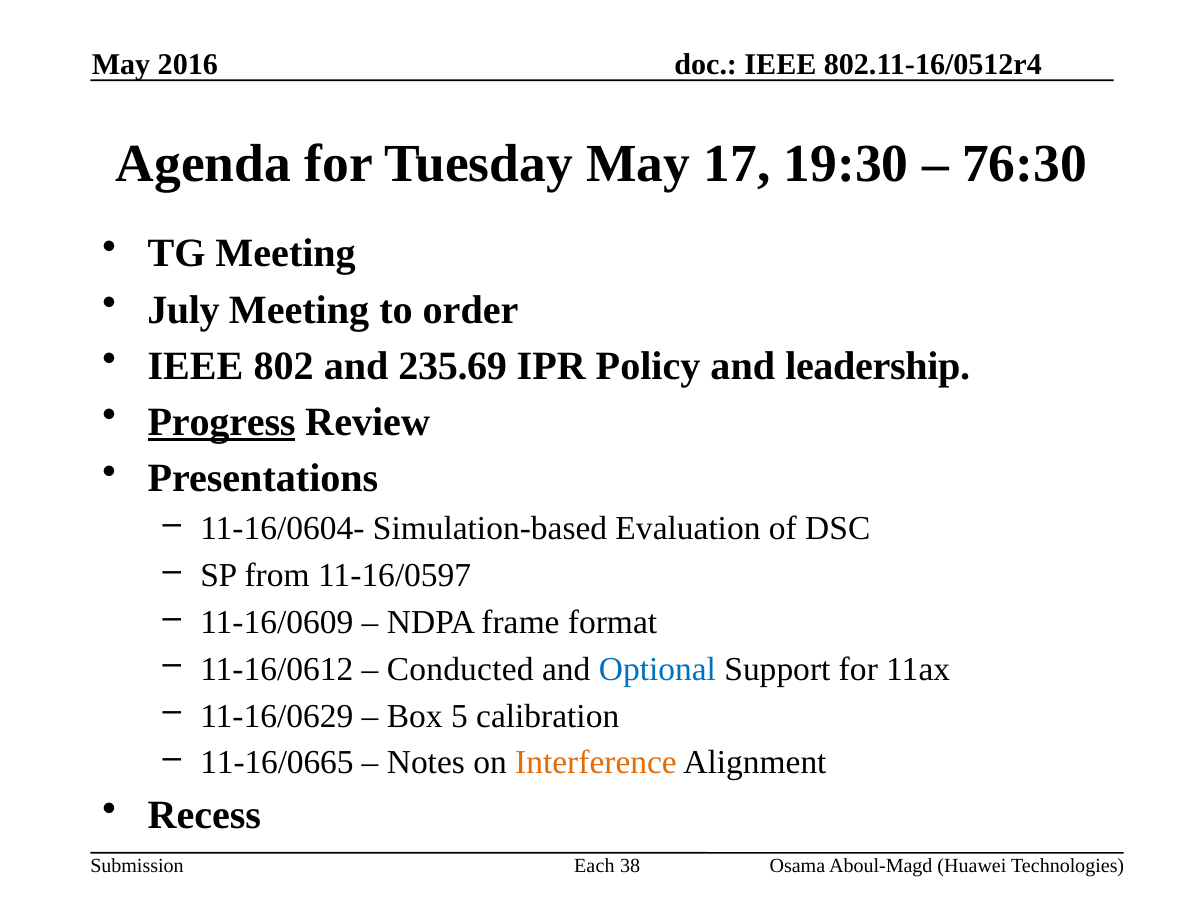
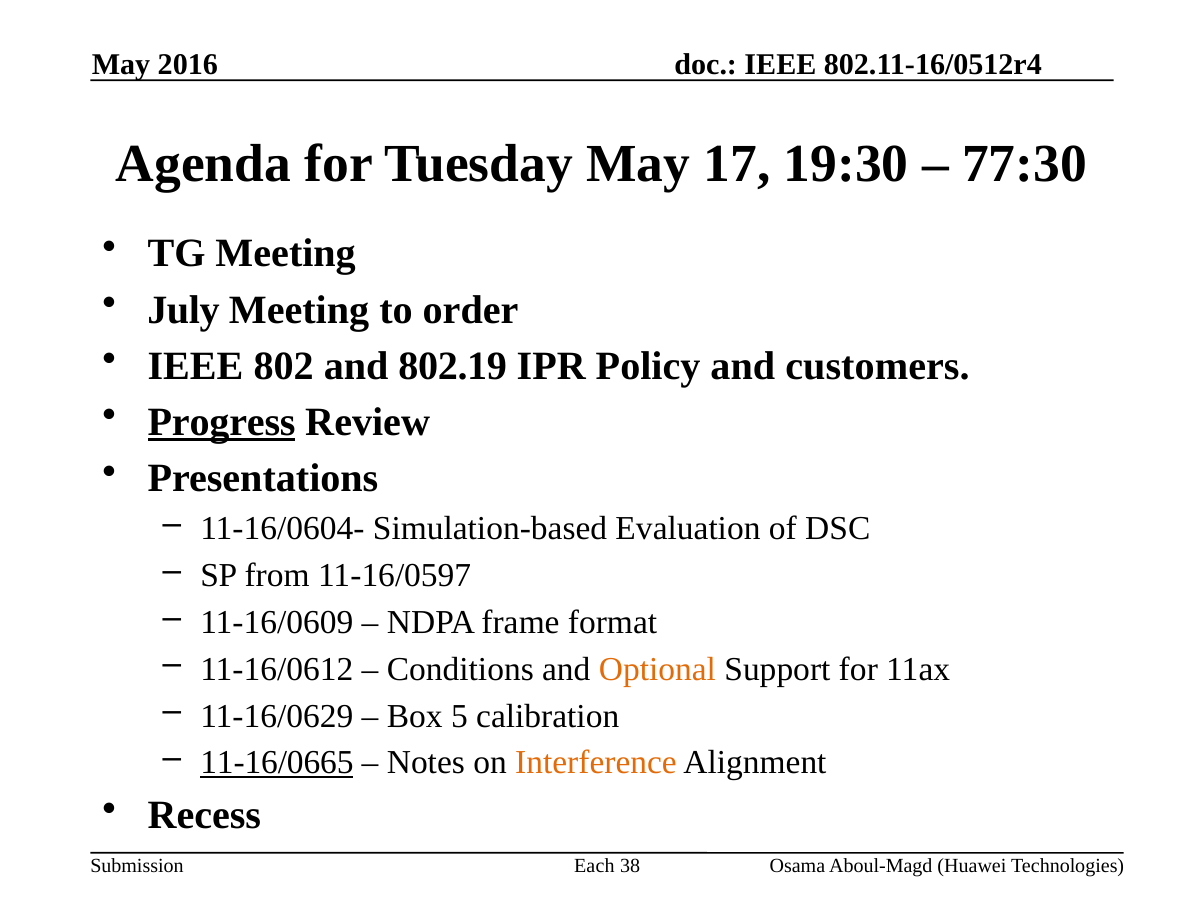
76:30: 76:30 -> 77:30
235.69: 235.69 -> 802.19
leadership: leadership -> customers
Conducted: Conducted -> Conditions
Optional colour: blue -> orange
11-16/0665 underline: none -> present
